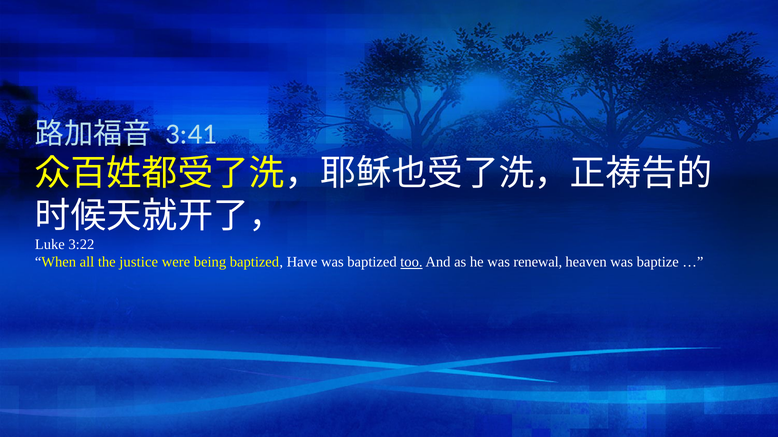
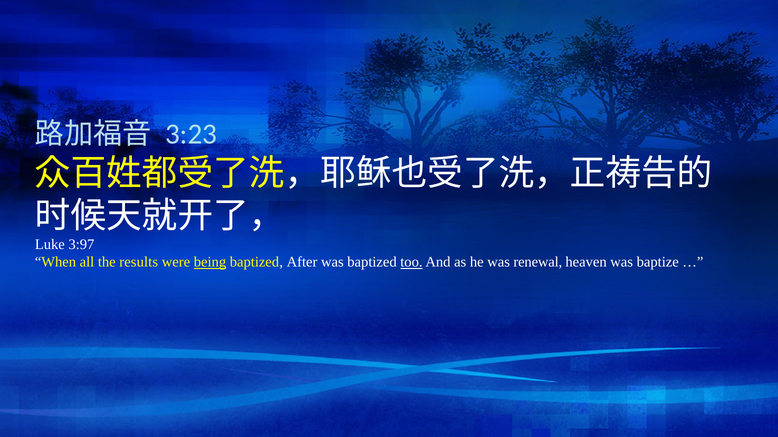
3:41: 3:41 -> 3:23
3:22: 3:22 -> 3:97
justice: justice -> results
being underline: none -> present
Have: Have -> After
